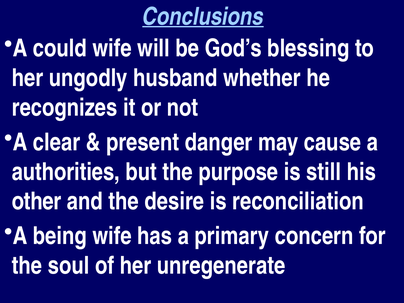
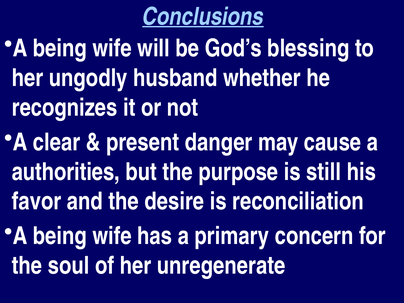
could at (60, 49): could -> being
other: other -> favor
